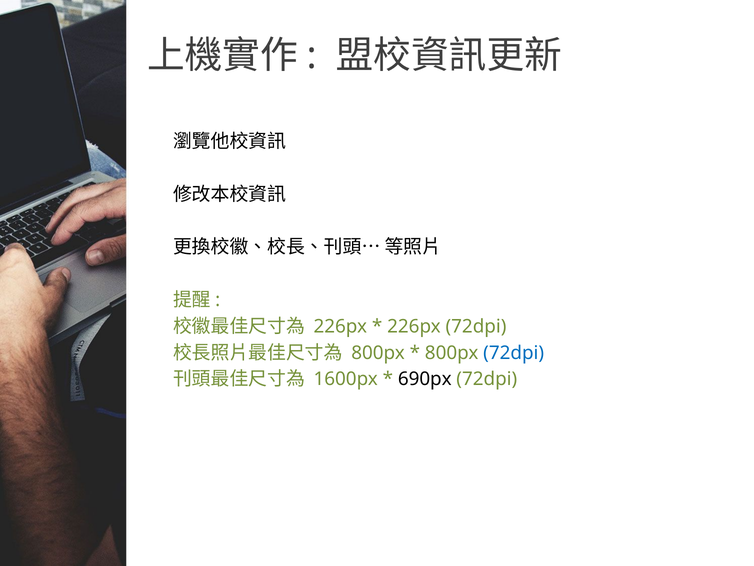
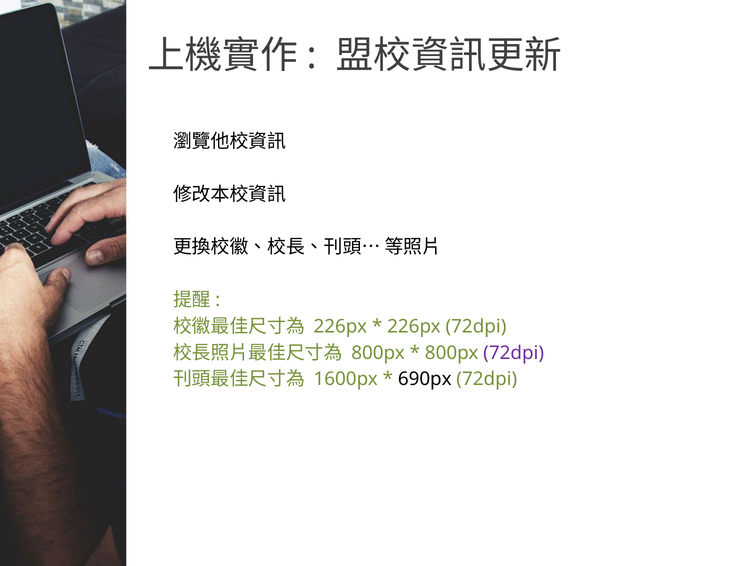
72dpi at (514, 353) colour: blue -> purple
